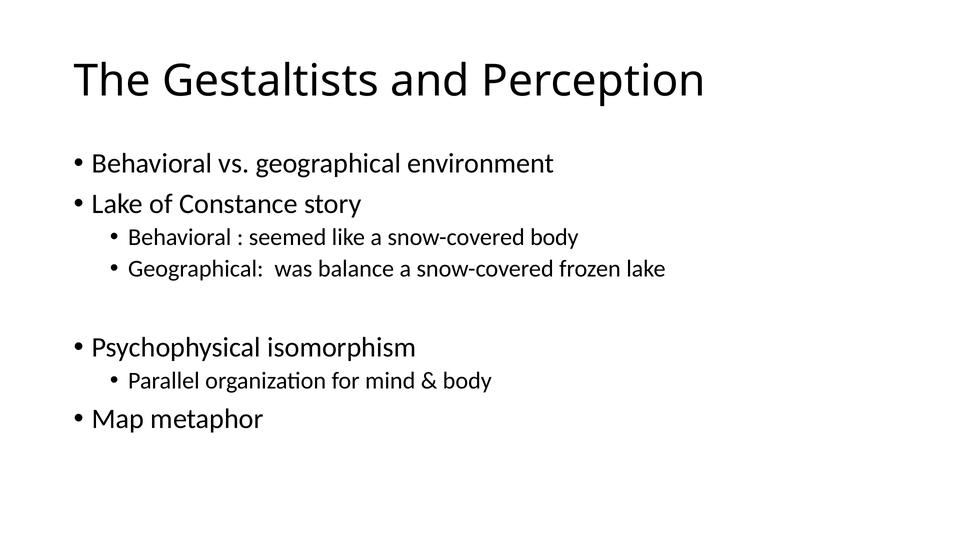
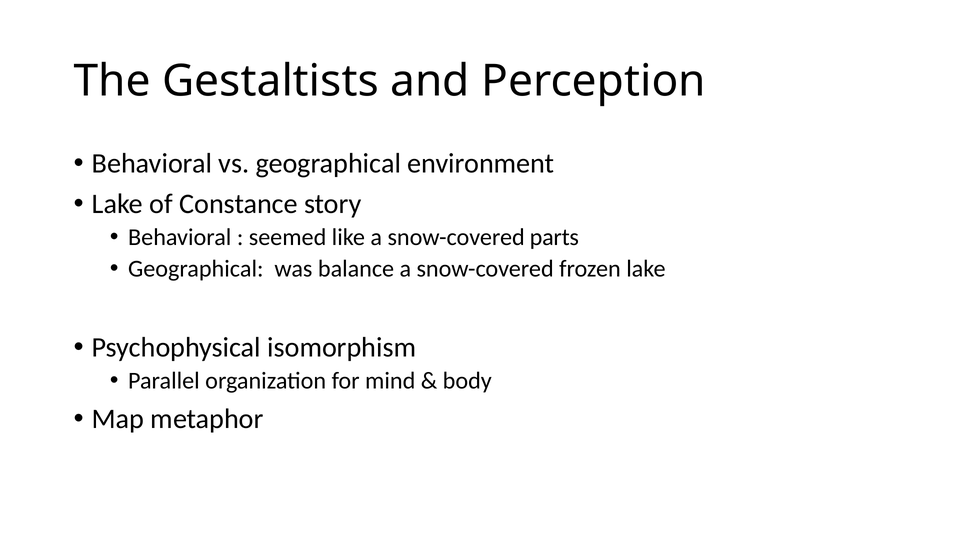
snow-covered body: body -> parts
